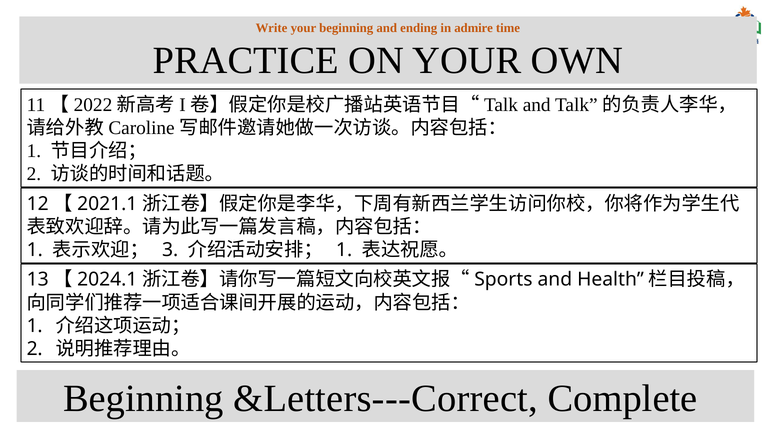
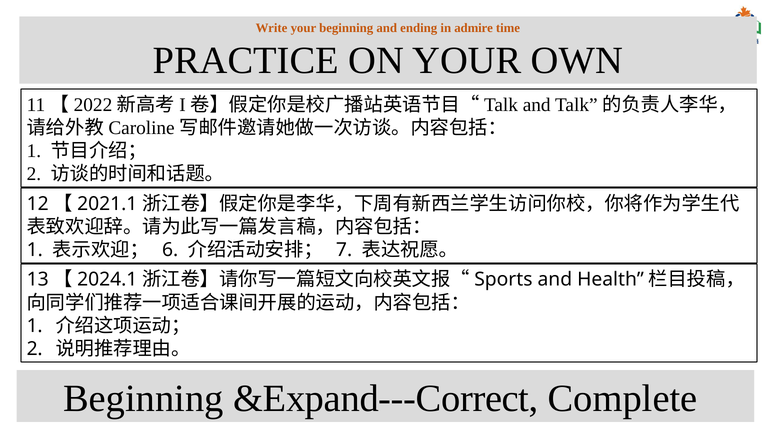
3: 3 -> 6
1 at (344, 250): 1 -> 7
&Letters---Correct: &Letters---Correct -> &Expand---Correct
